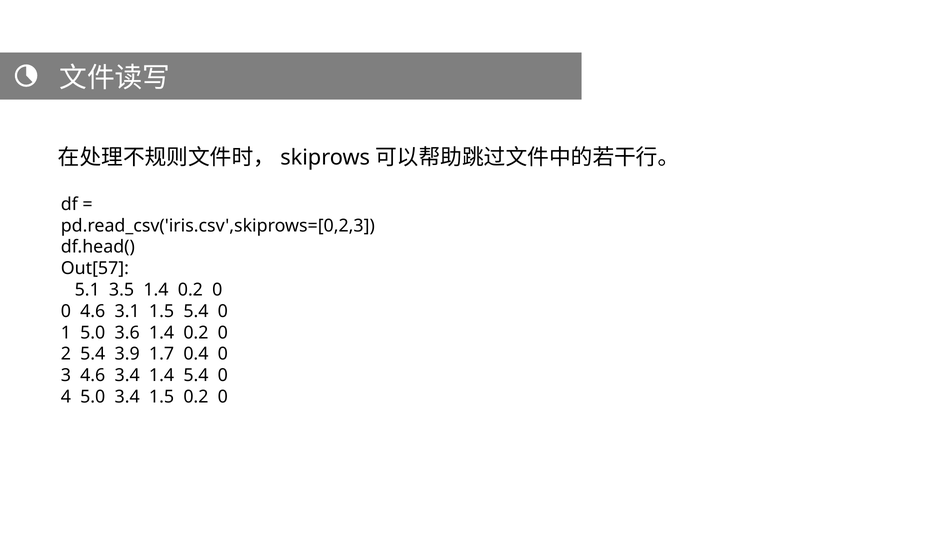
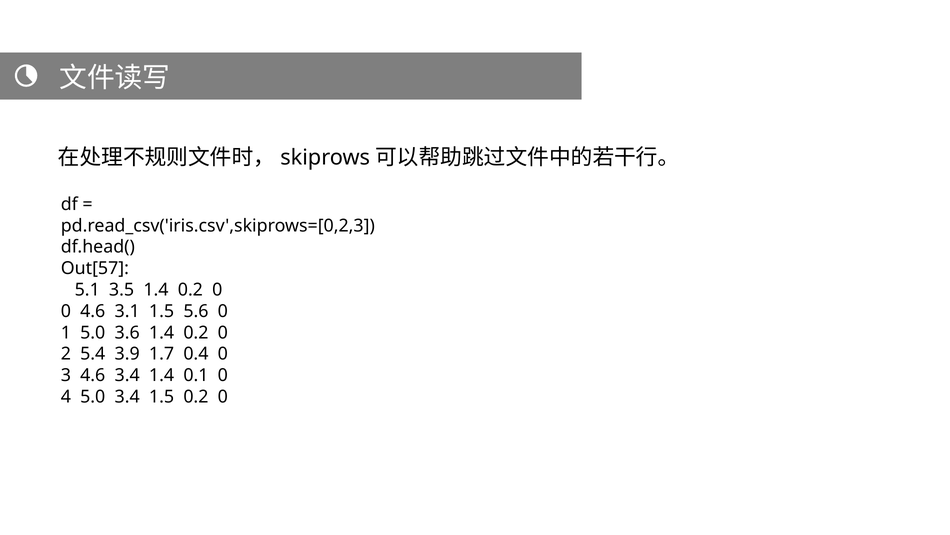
1.5 5.4: 5.4 -> 5.6
1.4 5.4: 5.4 -> 0.1
